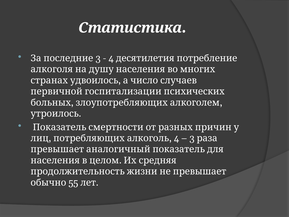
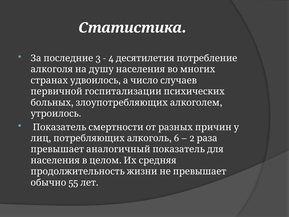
4 at (176, 138): 4 -> 6
3 at (192, 138): 3 -> 2
